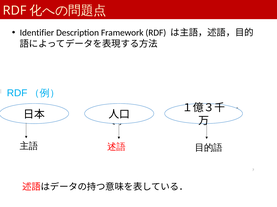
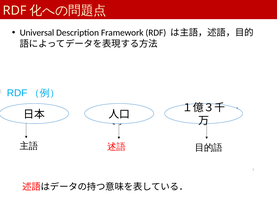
Identifier: Identifier -> Universal
